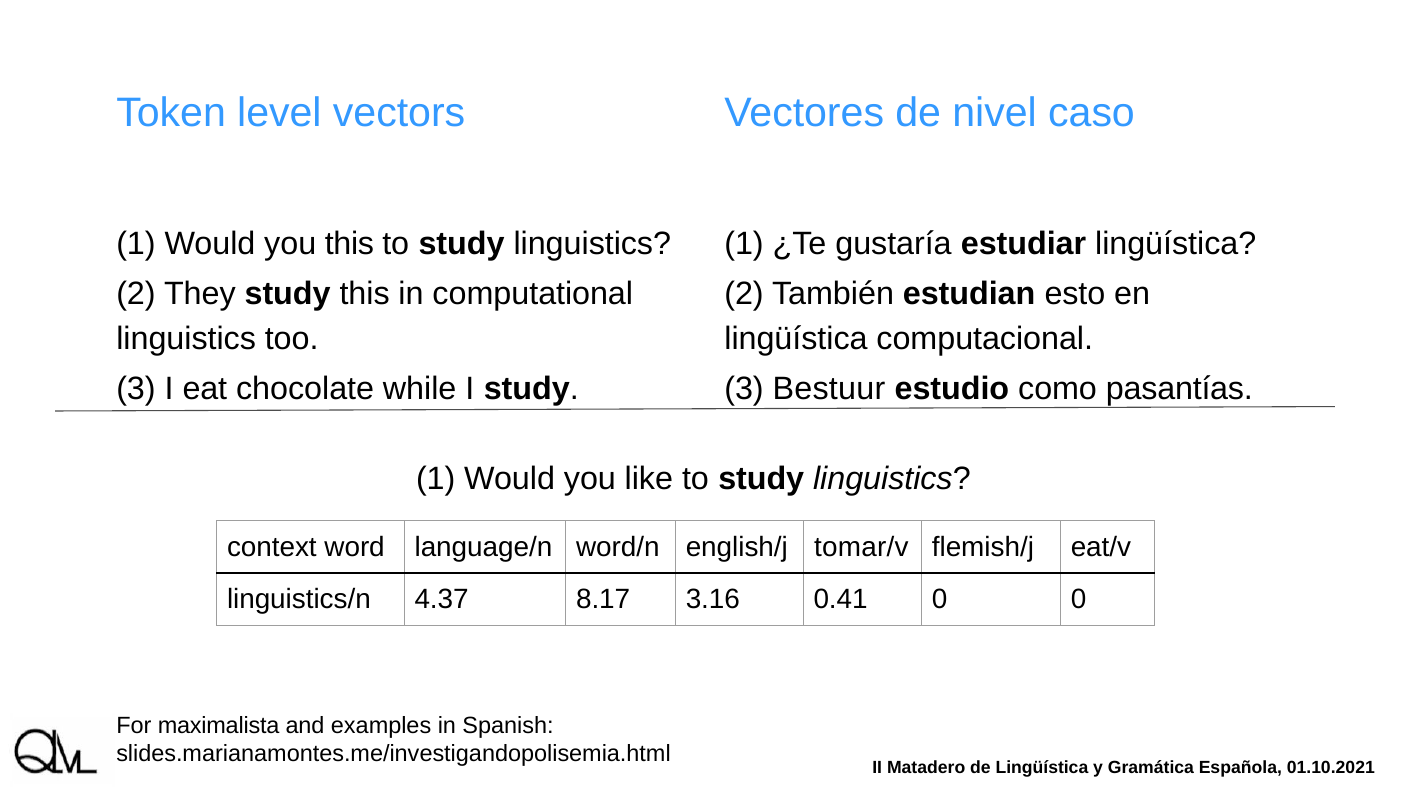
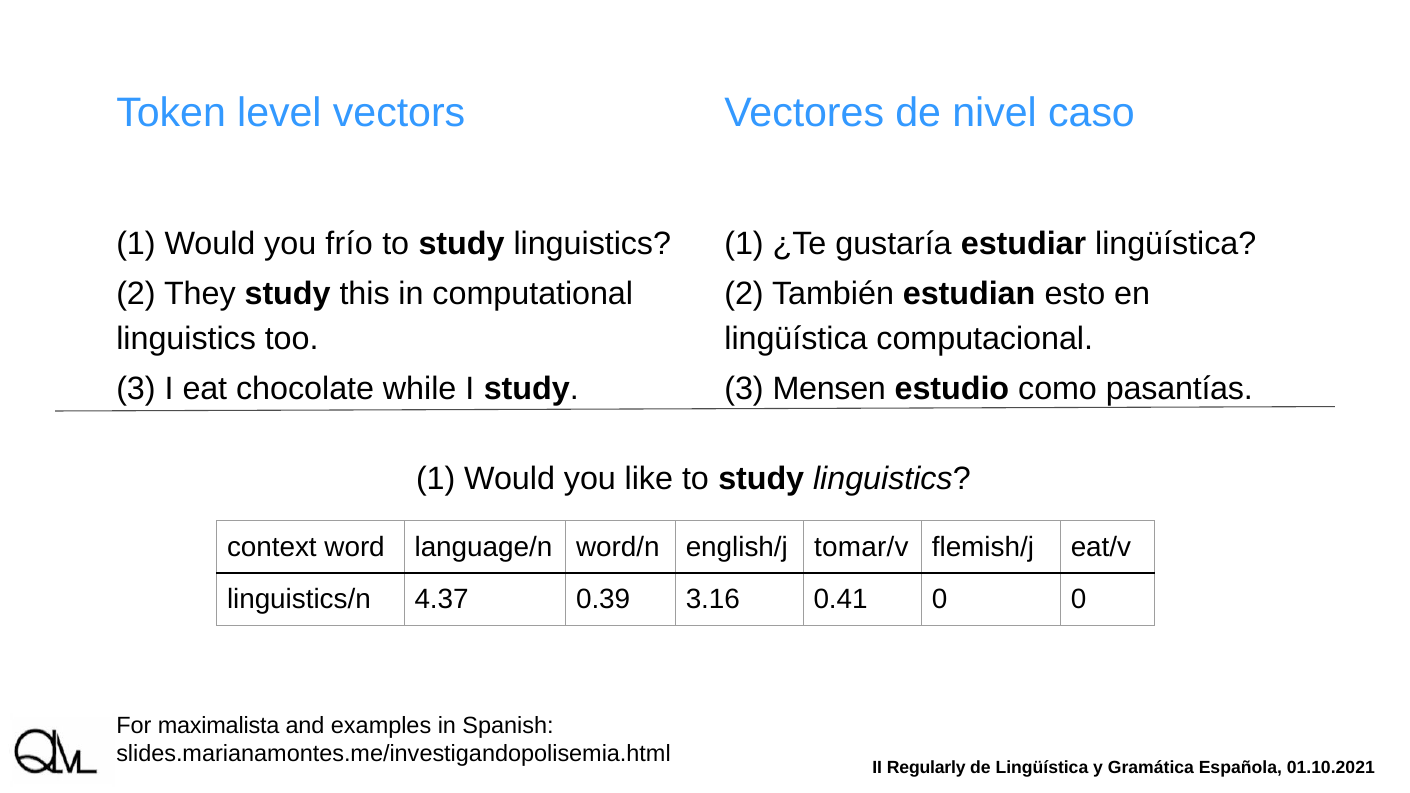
you this: this -> frío
Bestuur: Bestuur -> Mensen
8.17: 8.17 -> 0.39
Matadero: Matadero -> Regularly
